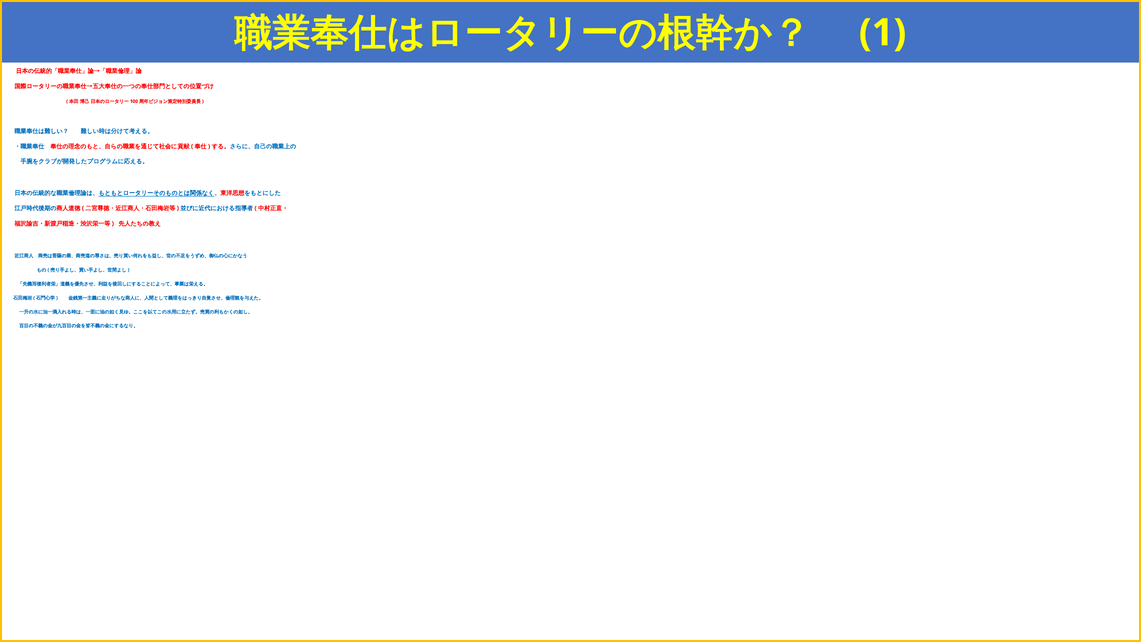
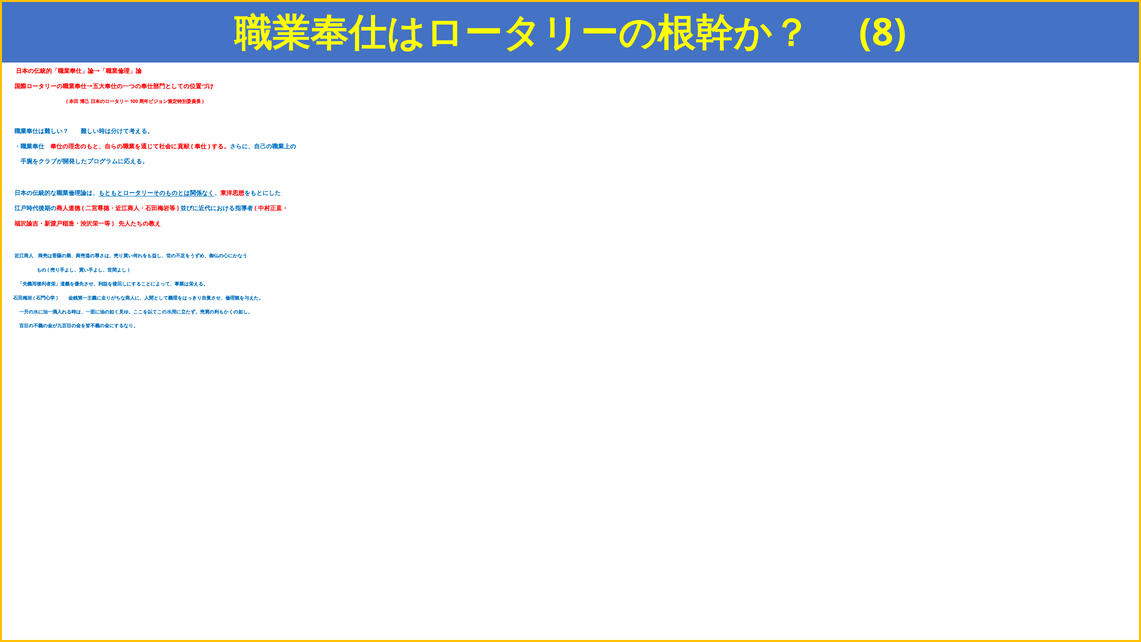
1: 1 -> 8
